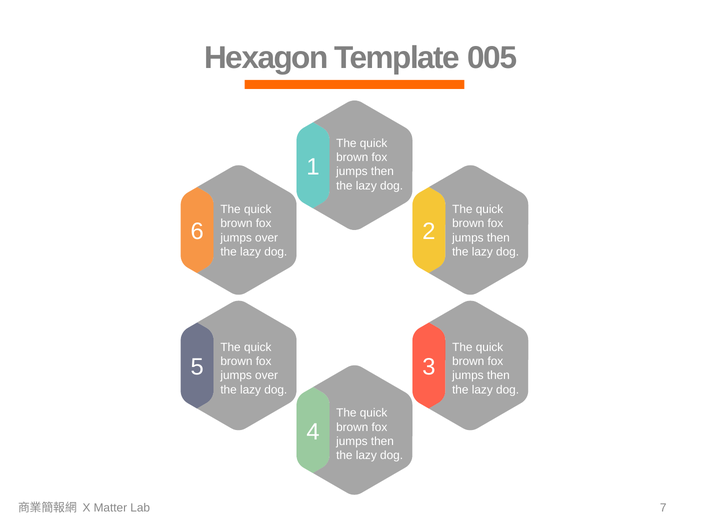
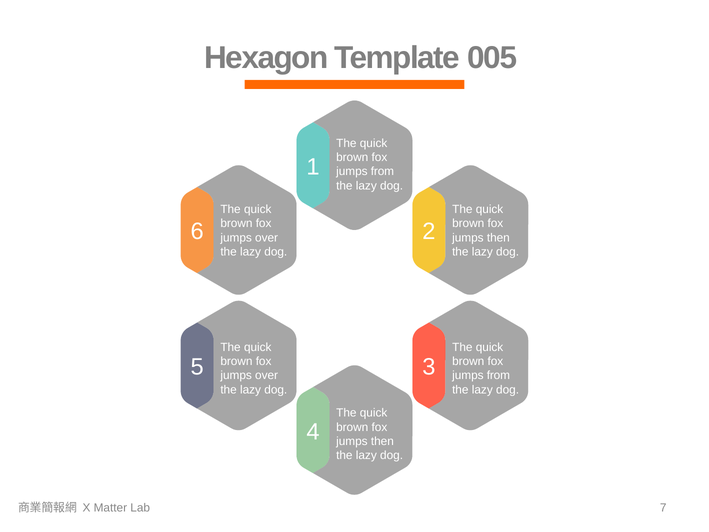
then at (382, 171): then -> from
then at (498, 375): then -> from
